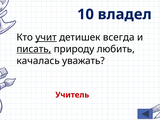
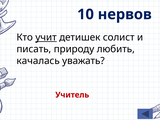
владел: владел -> нервов
всегда: всегда -> солист
писать underline: present -> none
